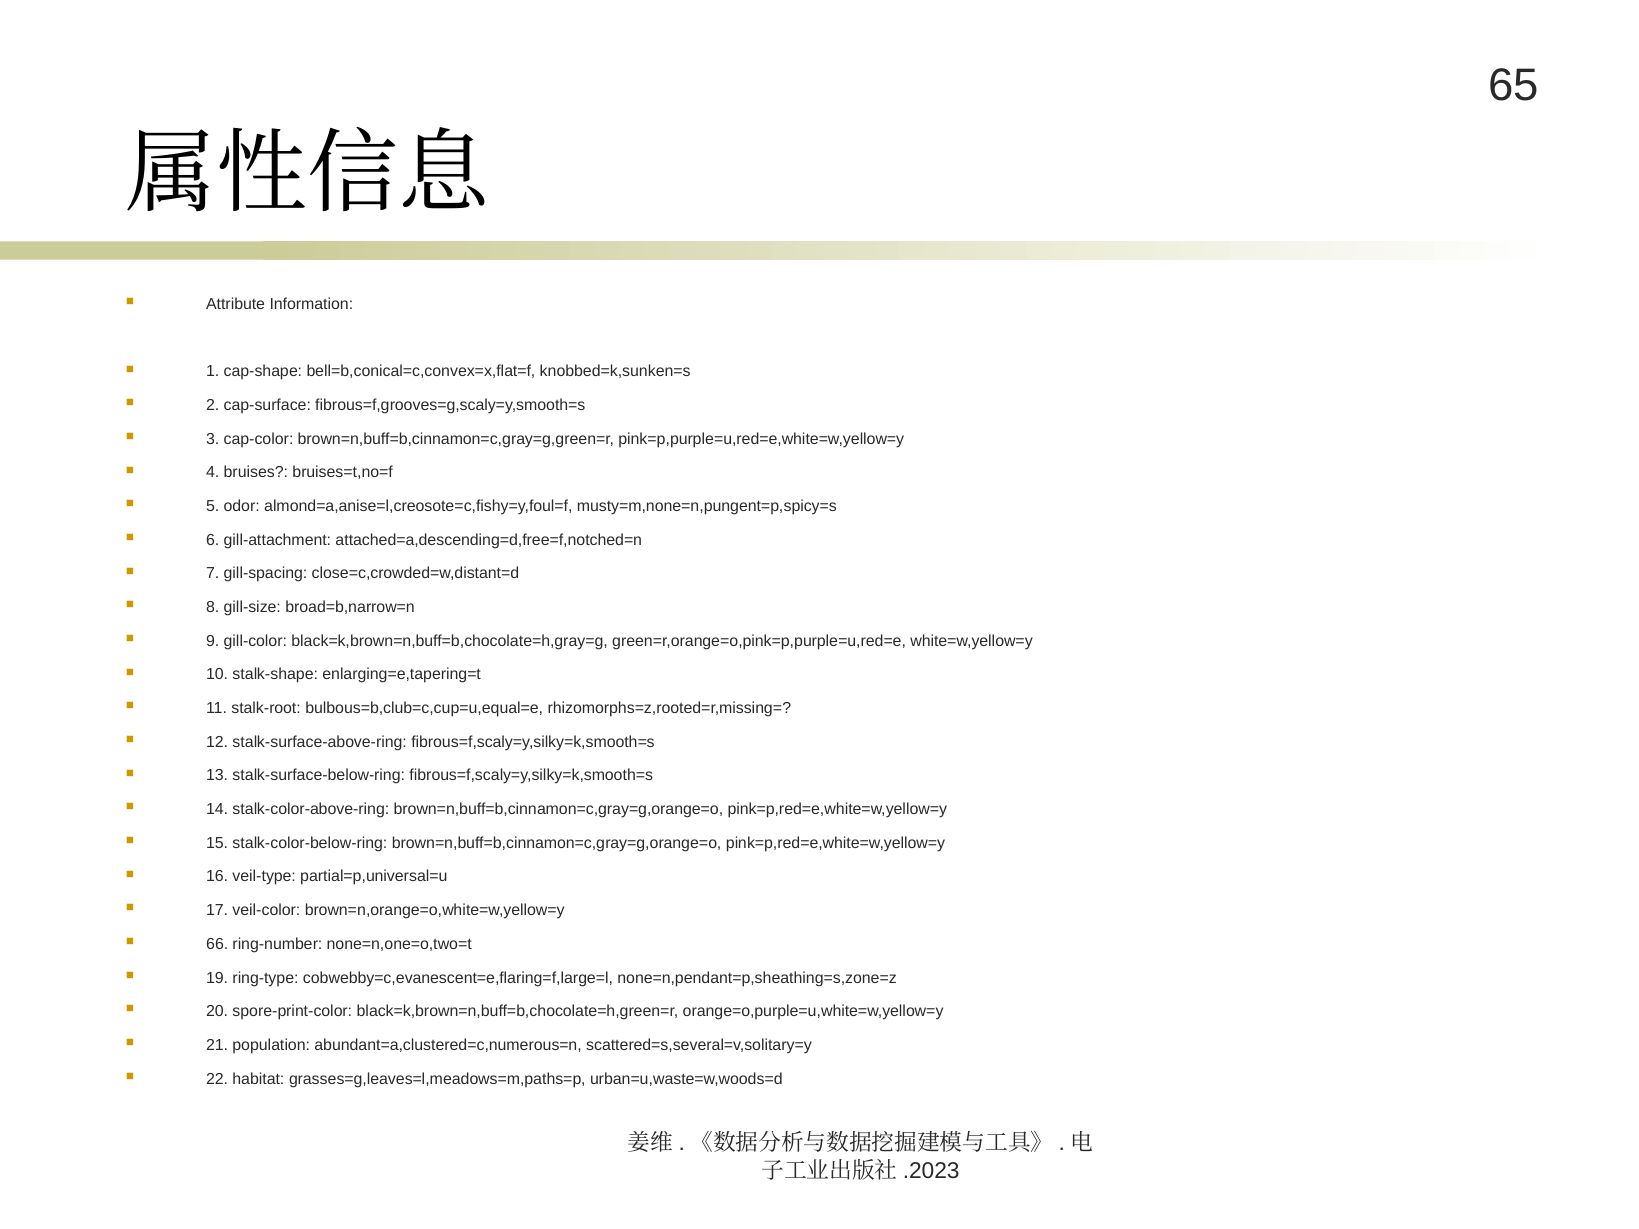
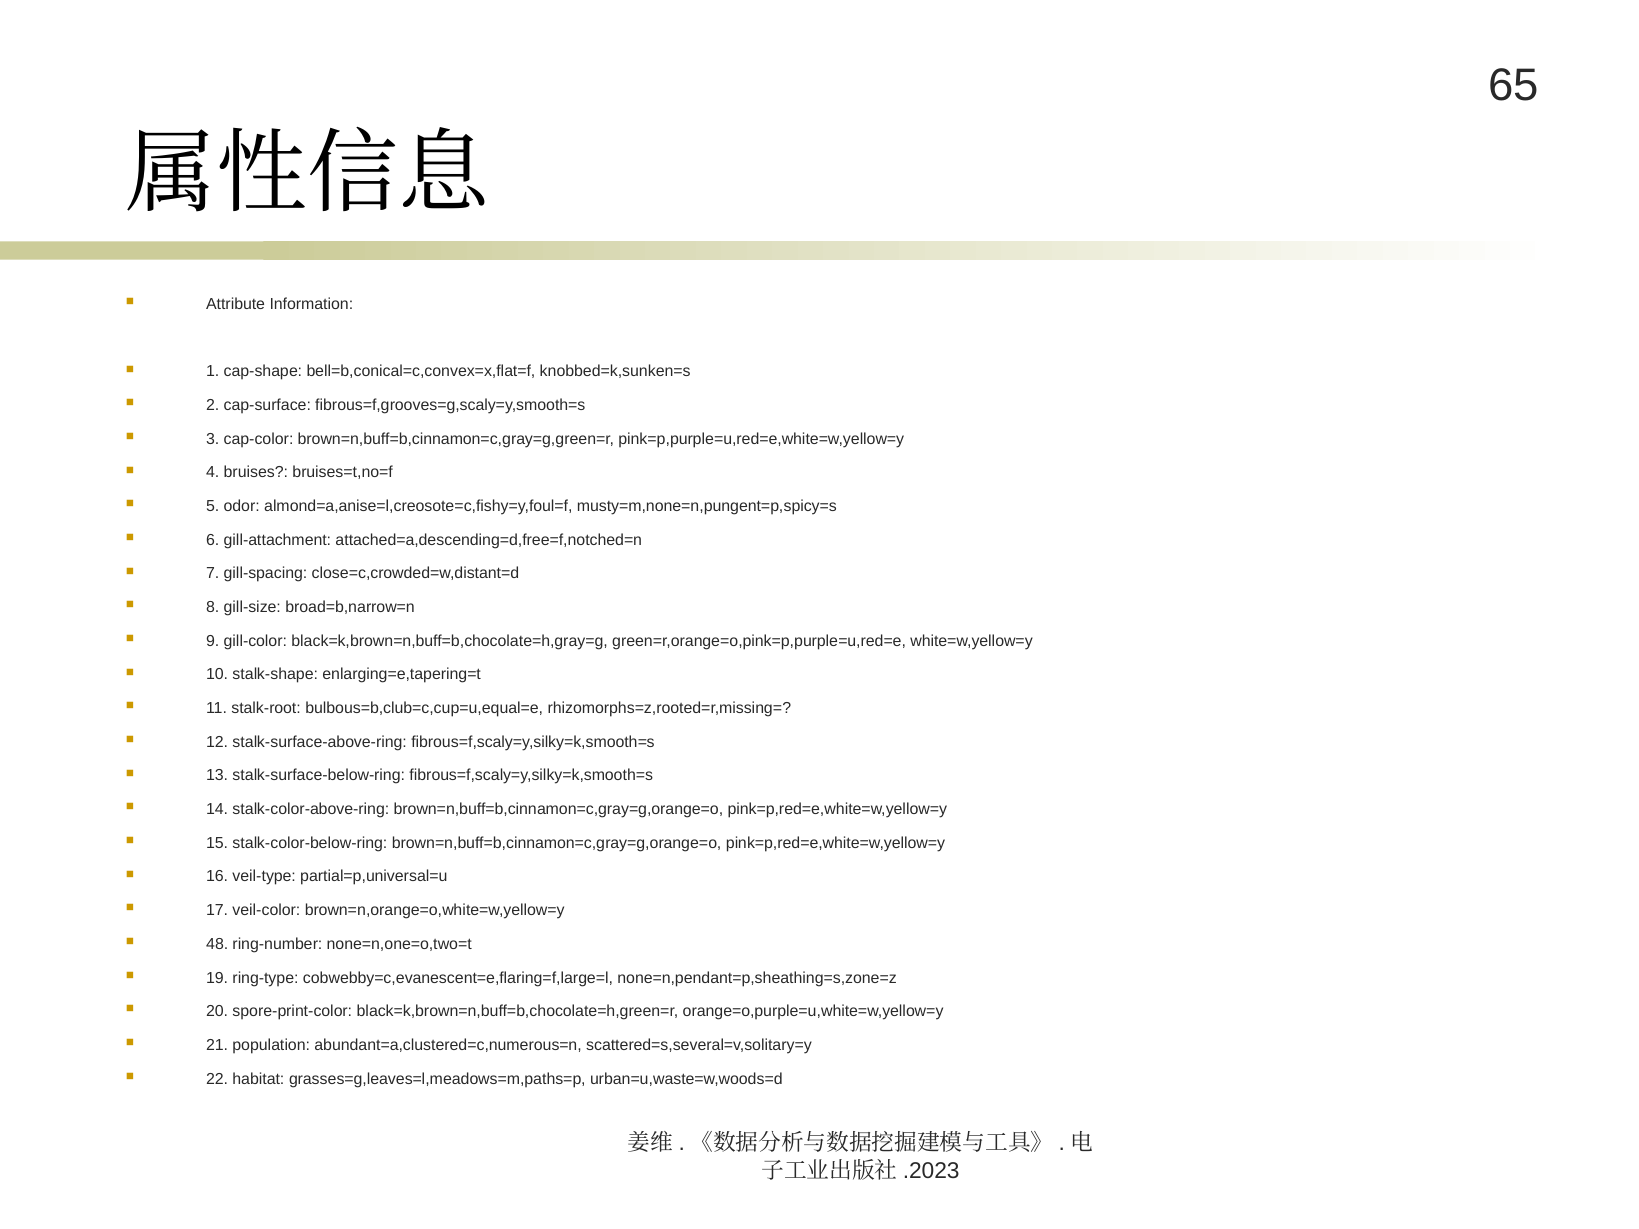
66: 66 -> 48
